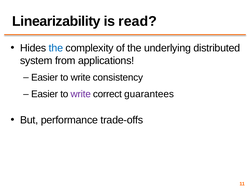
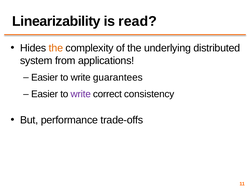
the at (56, 48) colour: blue -> orange
consistency: consistency -> guarantees
guarantees: guarantees -> consistency
